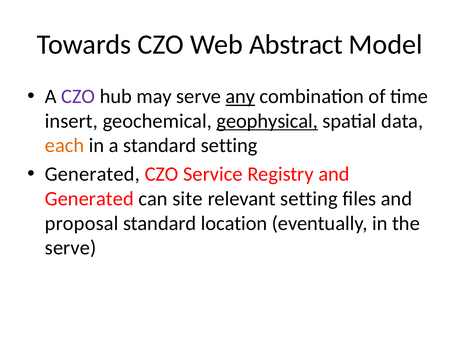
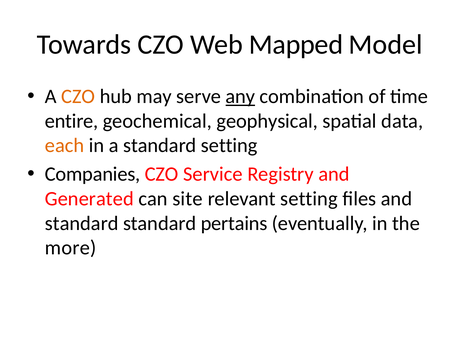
Abstract: Abstract -> Mapped
CZO at (78, 96) colour: purple -> orange
insert: insert -> entire
geophysical underline: present -> none
Generated at (92, 174): Generated -> Companies
proposal at (82, 223): proposal -> standard
location: location -> pertains
serve at (71, 248): serve -> more
